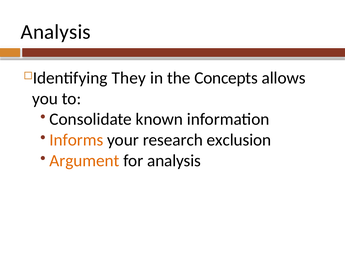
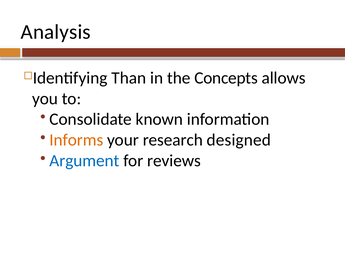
They: They -> Than
exclusion: exclusion -> designed
Argument colour: orange -> blue
for analysis: analysis -> reviews
